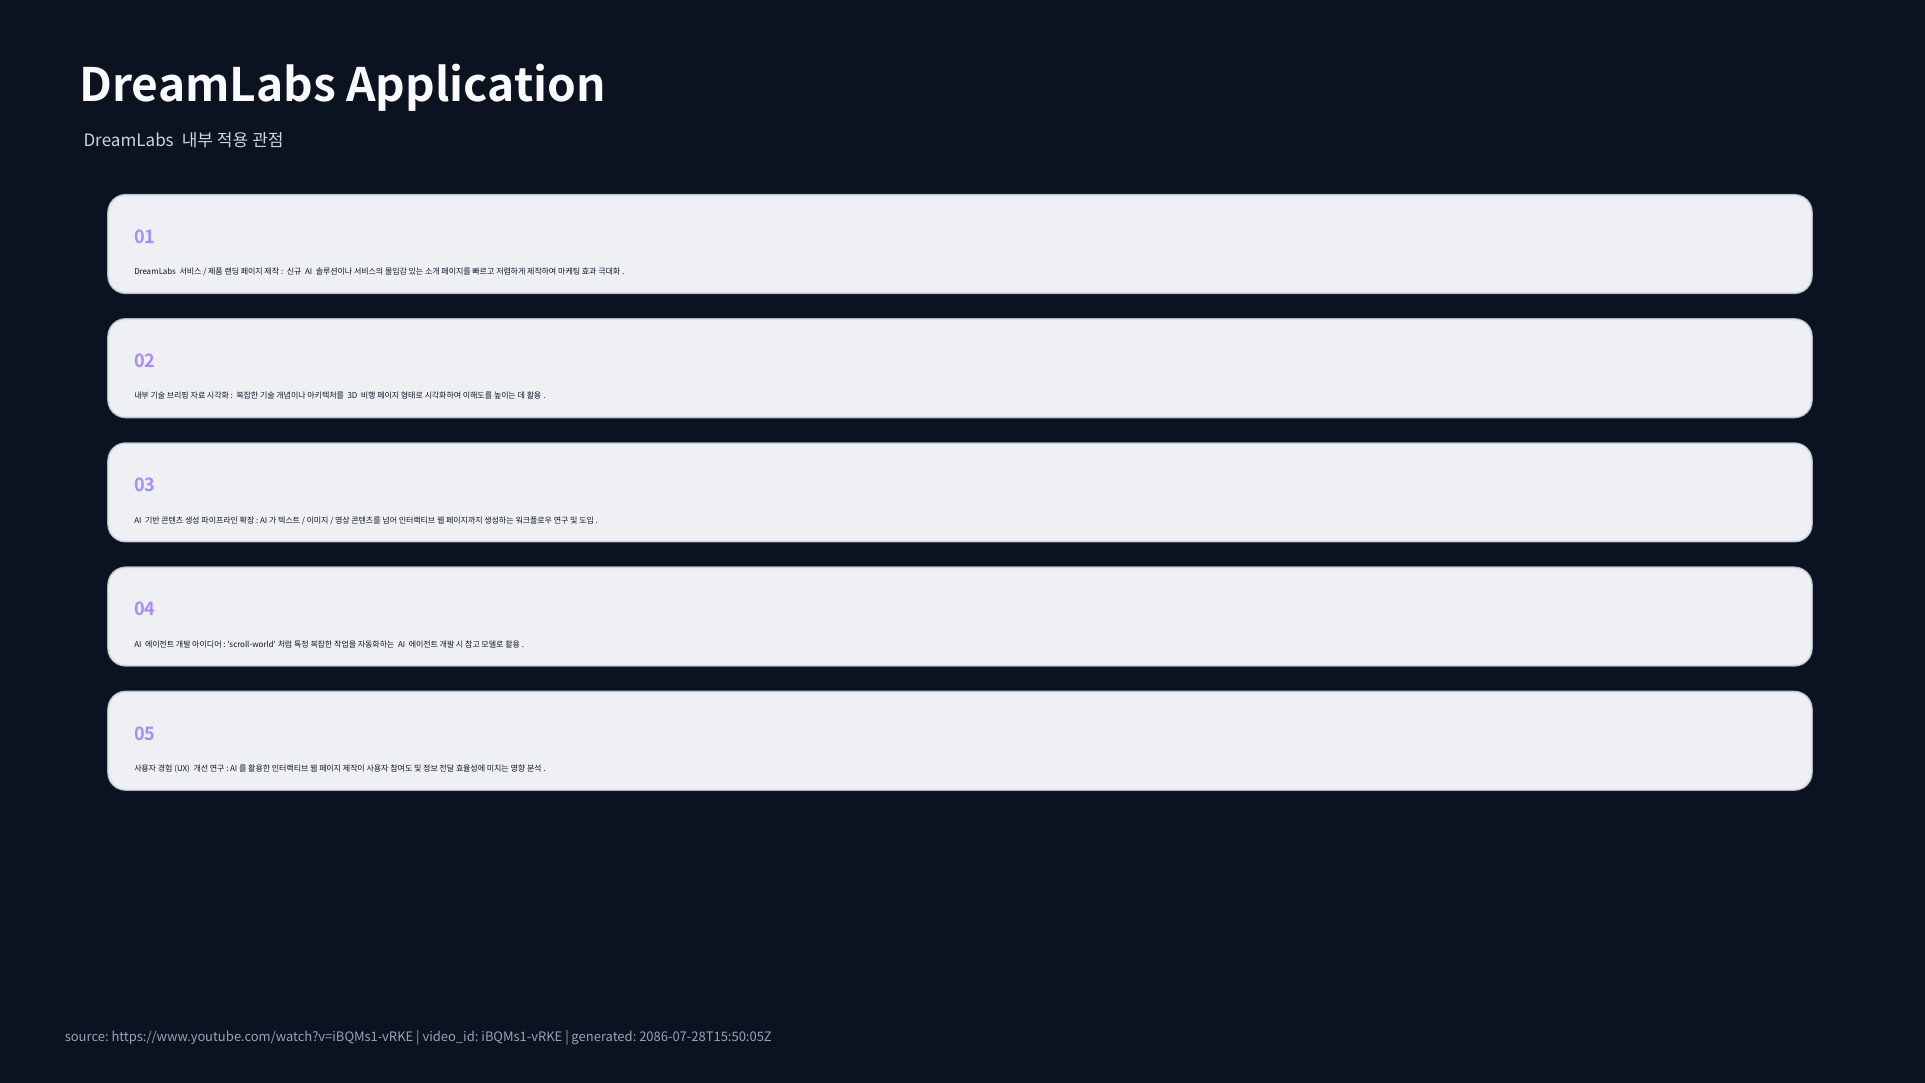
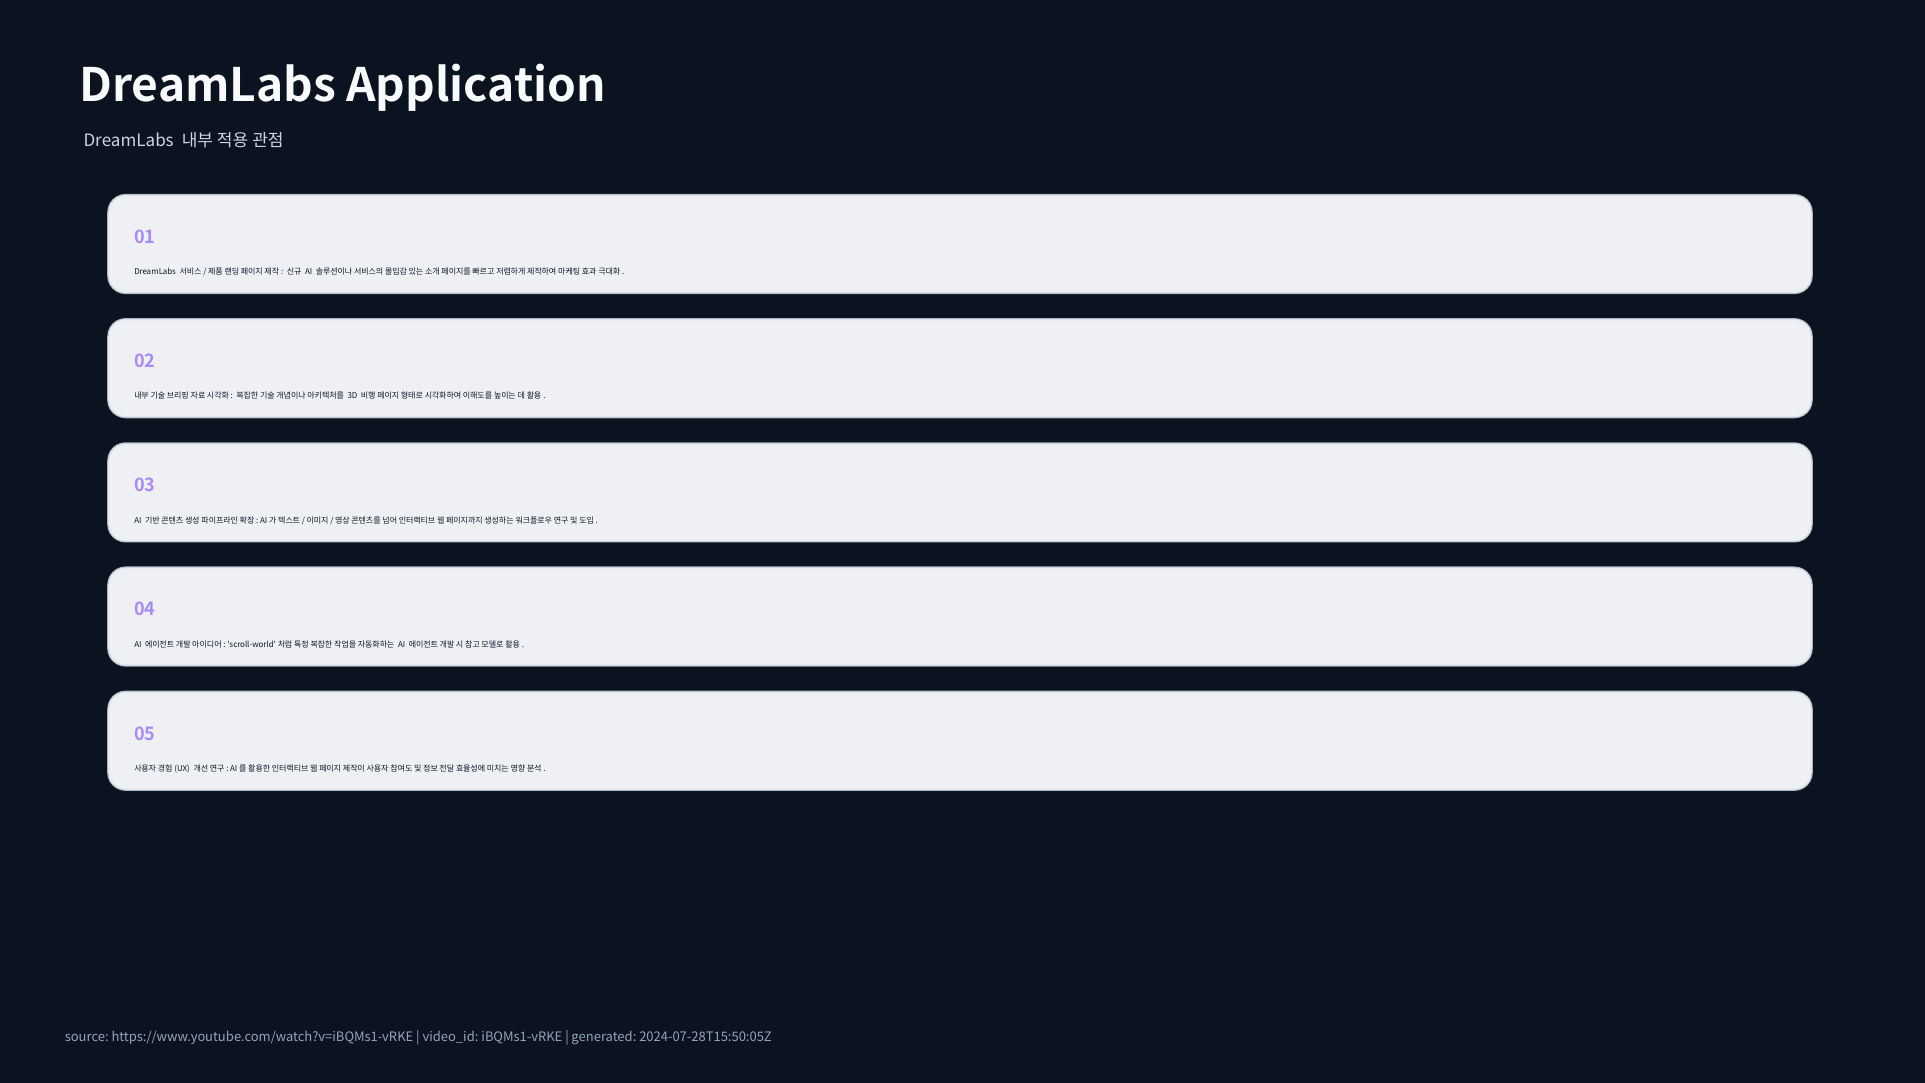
2086-07-28T15:50:05Z: 2086-07-28T15:50:05Z -> 2024-07-28T15:50:05Z
